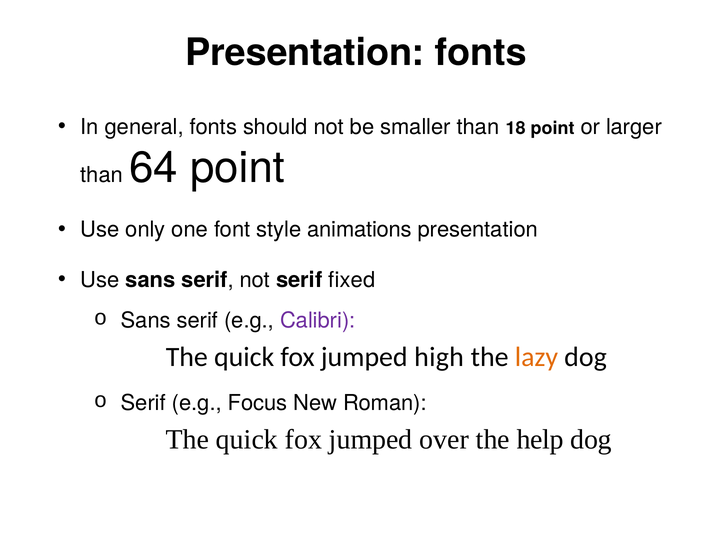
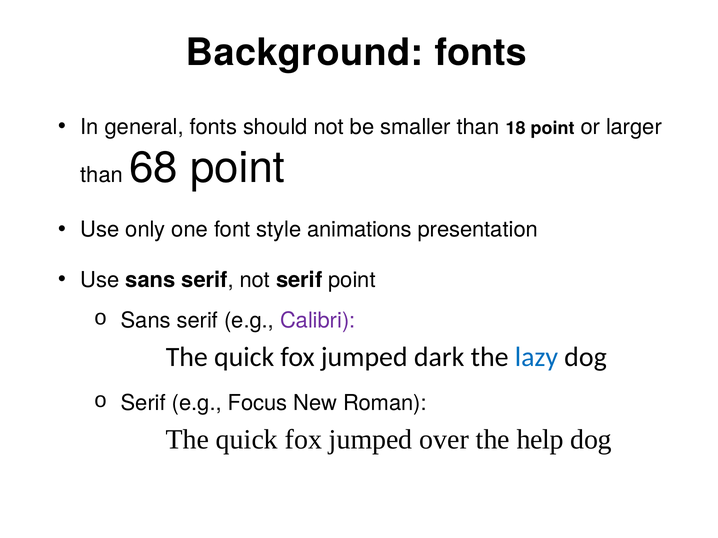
Presentation at (305, 53): Presentation -> Background
64: 64 -> 68
serif fixed: fixed -> point
high: high -> dark
lazy colour: orange -> blue
